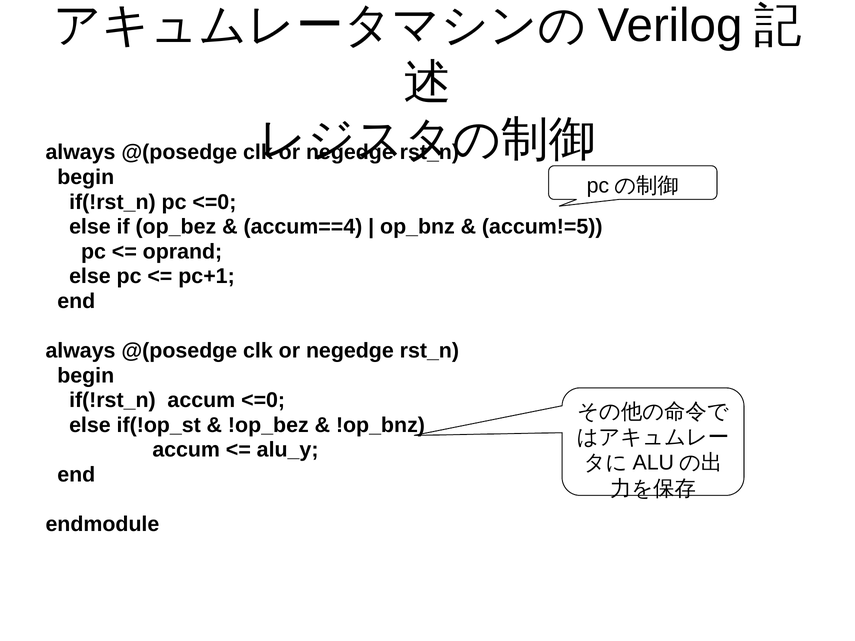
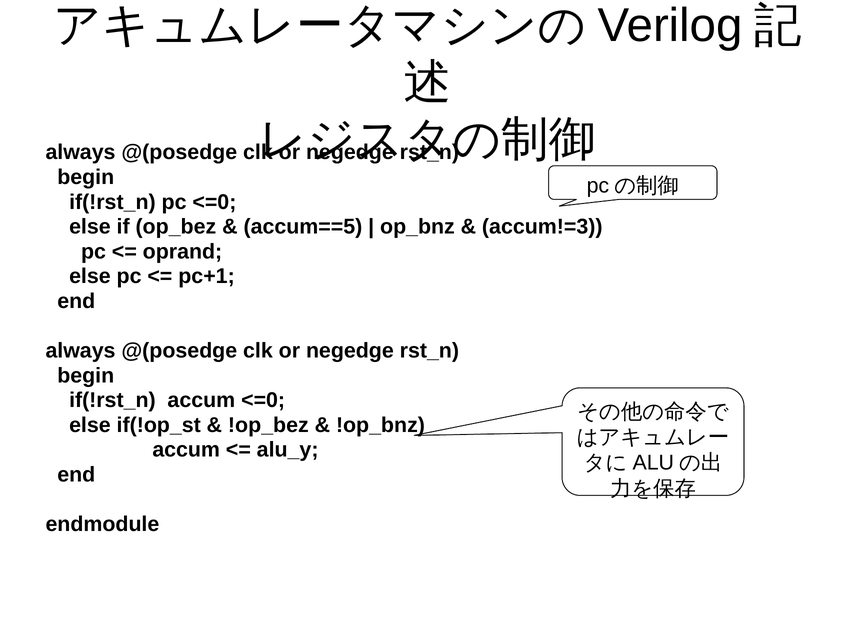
accum==4: accum==4 -> accum==5
accum!=5: accum!=5 -> accum!=3
